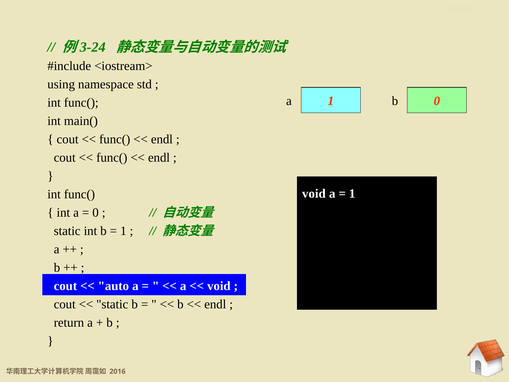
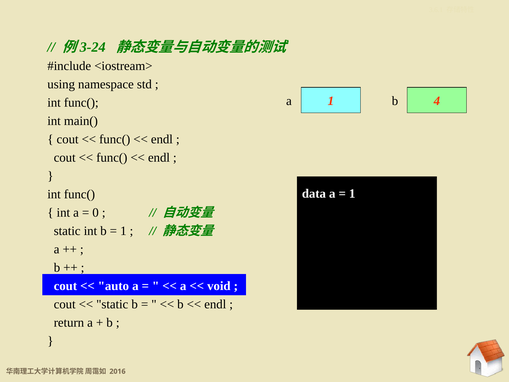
a 0: 0 -> 4
void at (314, 193): void -> data
